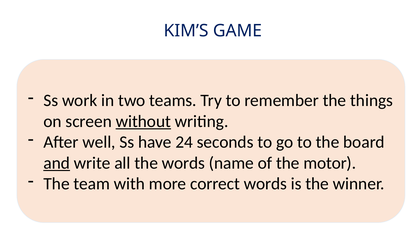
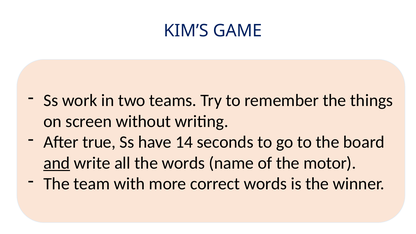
without underline: present -> none
well: well -> true
24: 24 -> 14
